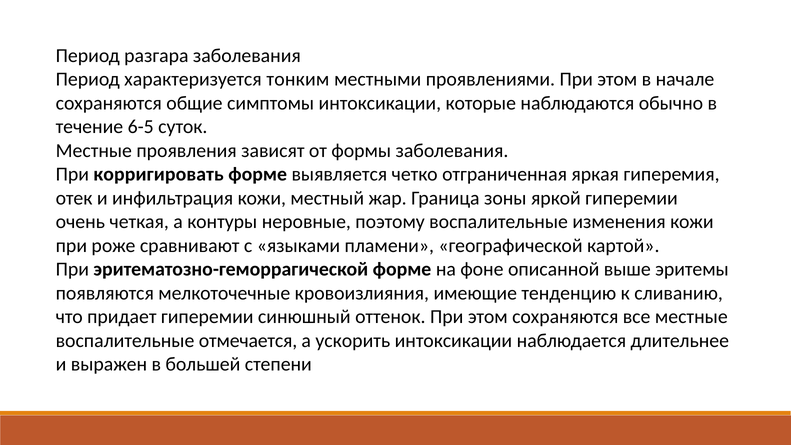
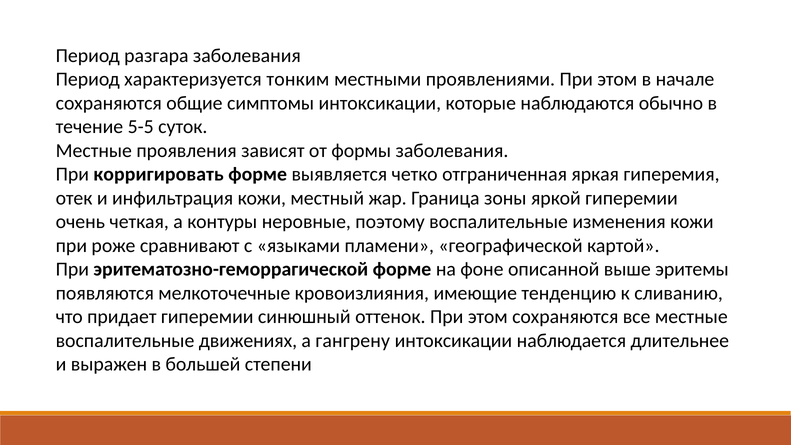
6-5: 6-5 -> 5-5
отмечается: отмечается -> движениях
ускорить: ускорить -> гангрену
